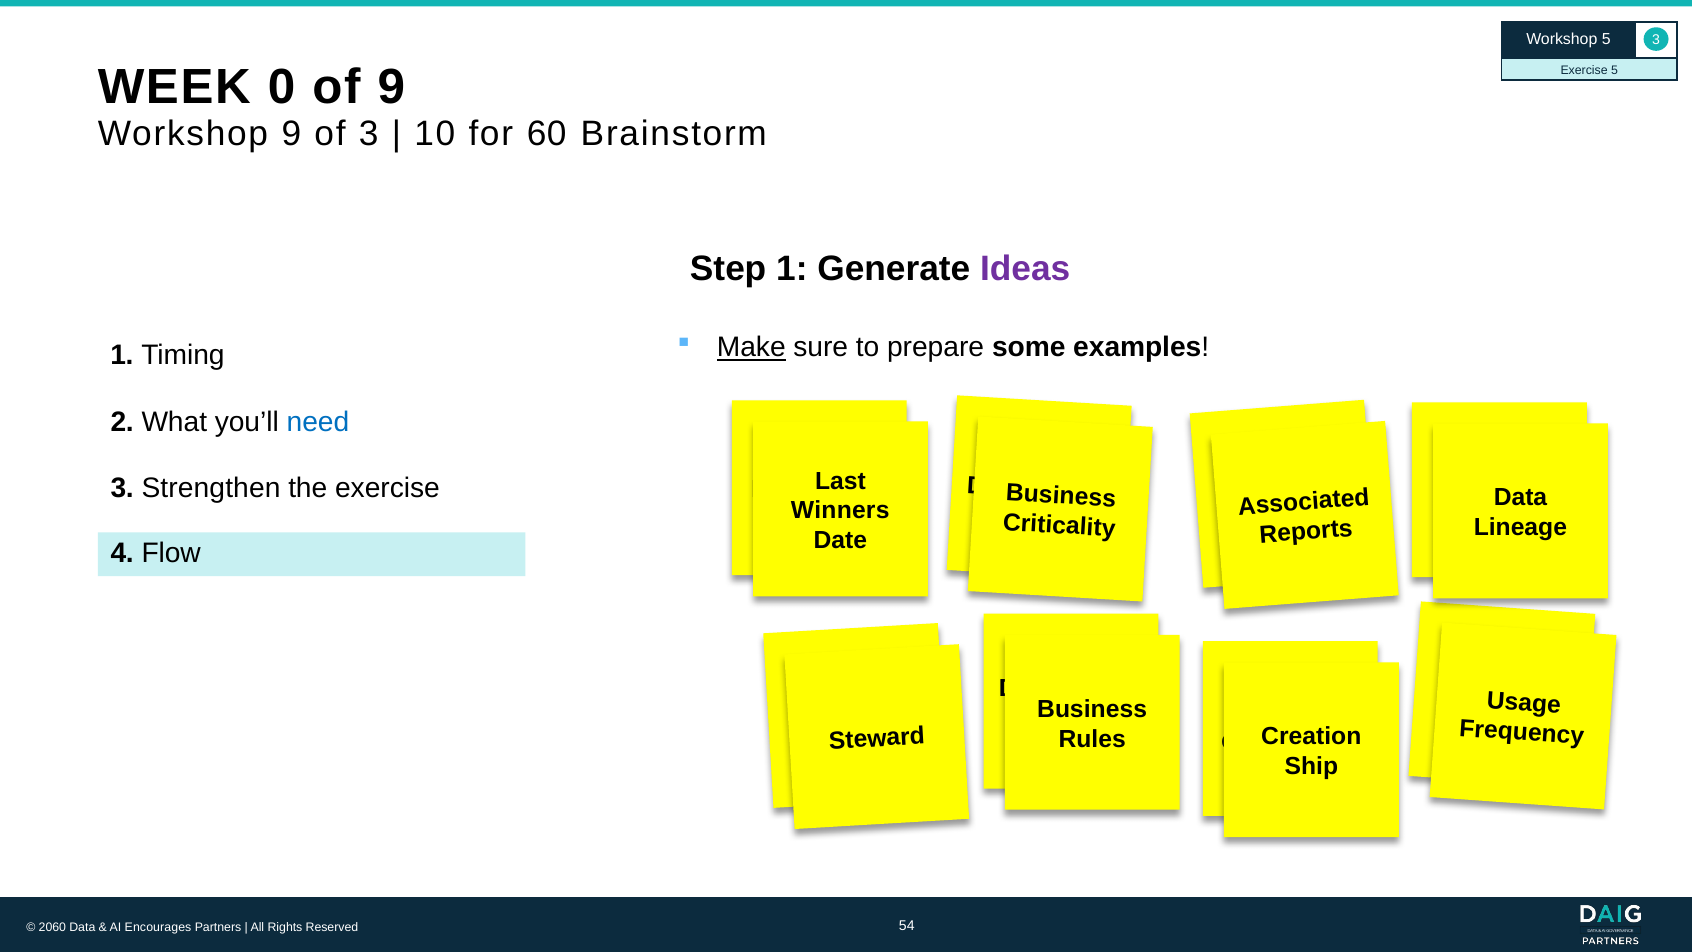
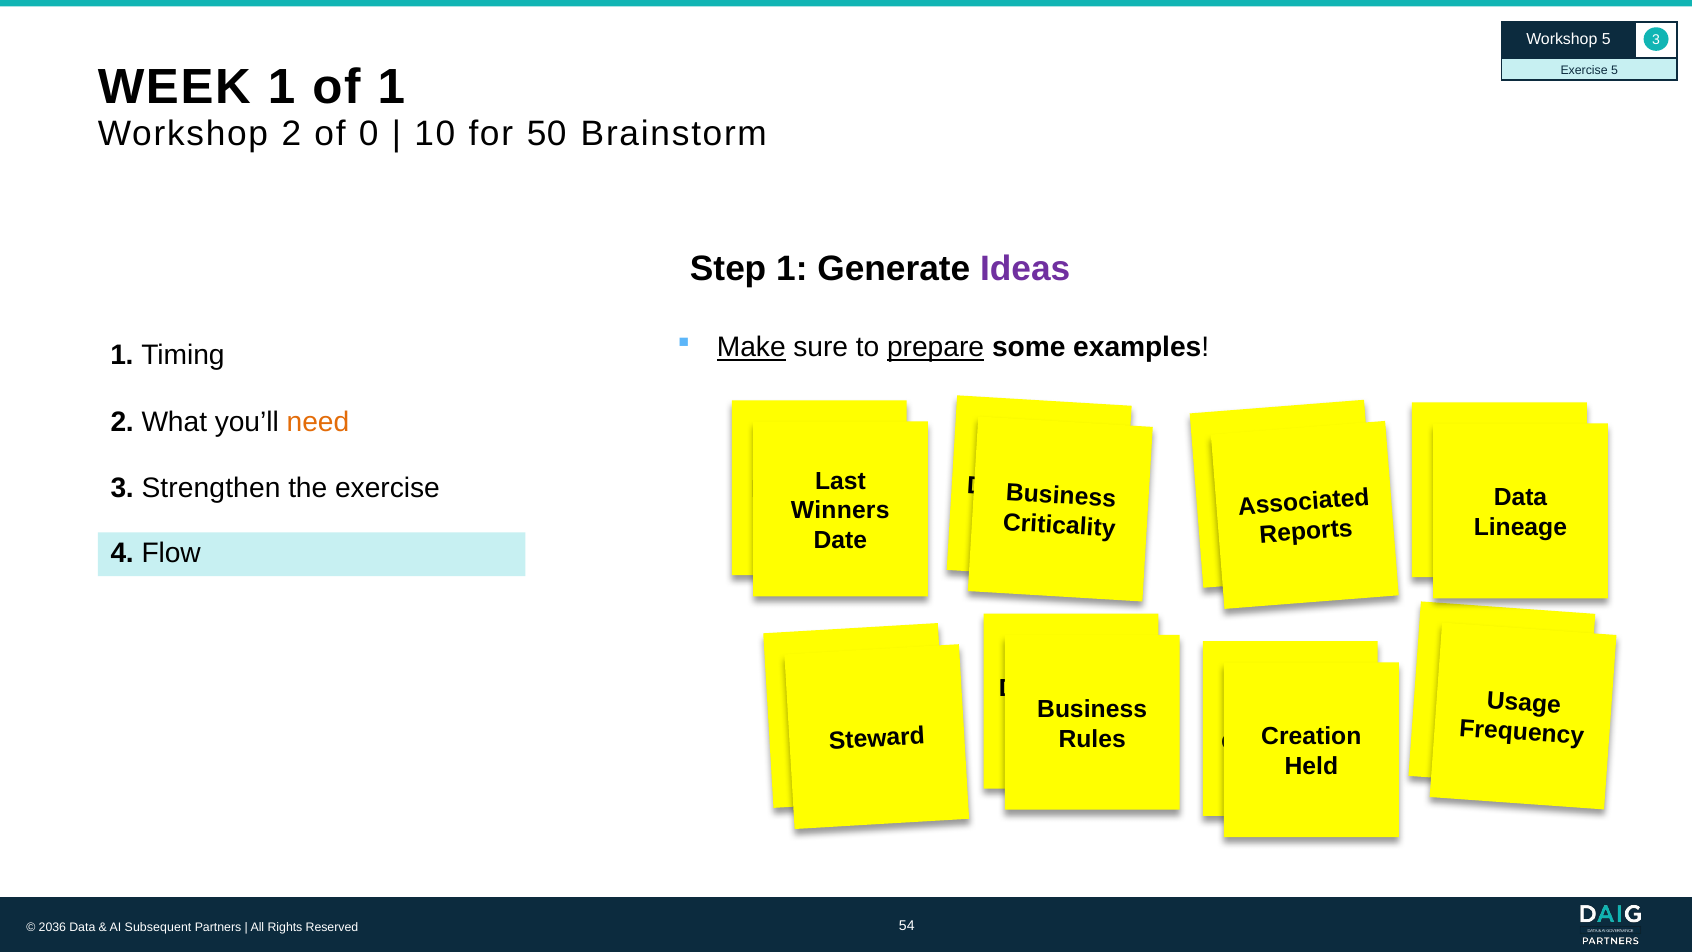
WEEK 0: 0 -> 1
of 9: 9 -> 1
Workshop 9: 9 -> 2
of 3: 3 -> 0
60: 60 -> 50
prepare underline: none -> present
need colour: blue -> orange
Ship: Ship -> Held
2060: 2060 -> 2036
Encourages: Encourages -> Subsequent
